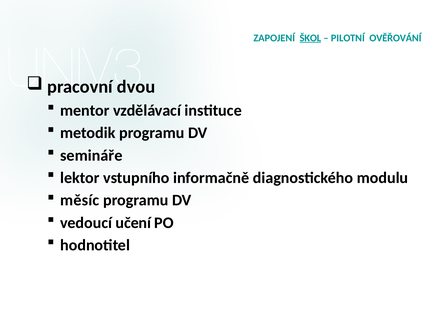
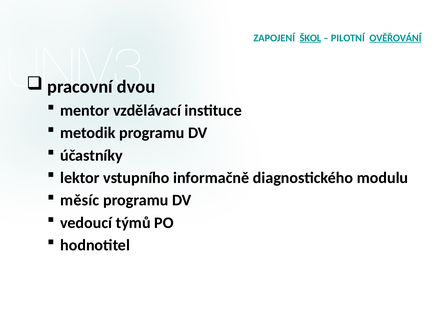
OVĚŘOVÁNÍ underline: none -> present
semináře: semináře -> účastníky
učení: učení -> týmů
